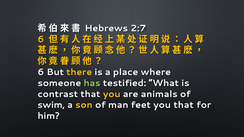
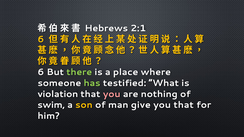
2:7: 2:7 -> 2:1
there colour: yellow -> light green
contrast: contrast -> violation
you at (112, 94) colour: yellow -> pink
animals: animals -> nothing
feet: feet -> give
